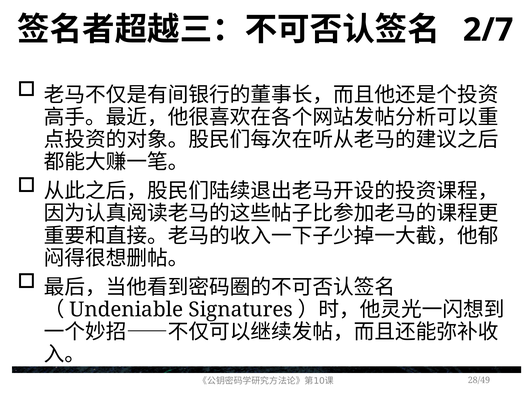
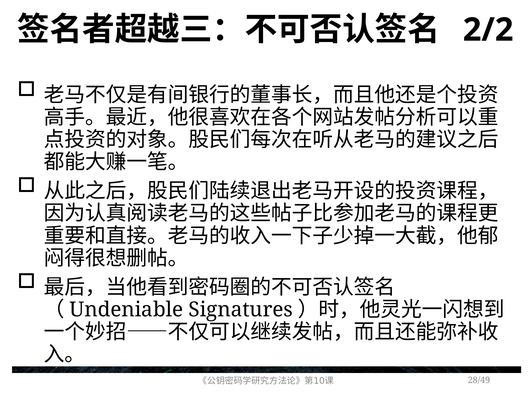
2/7: 2/7 -> 2/2
